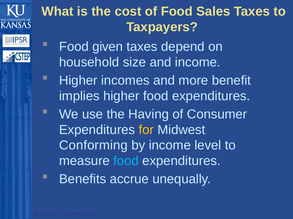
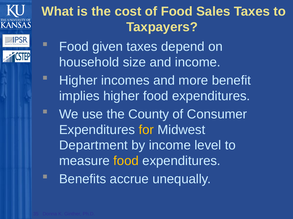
Having: Having -> County
Conforming: Conforming -> Department
food at (126, 161) colour: light blue -> yellow
